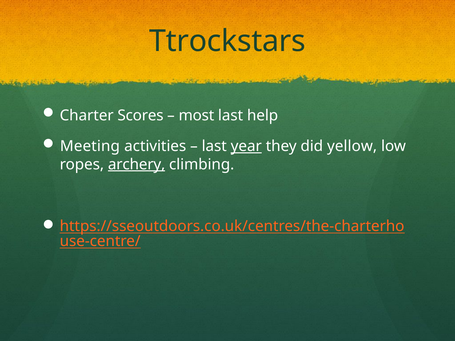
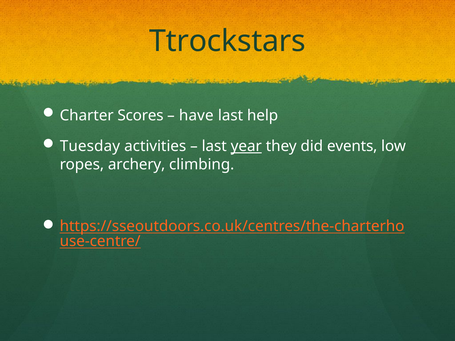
most: most -> have
Meeting: Meeting -> Tuesday
yellow: yellow -> events
archery underline: present -> none
